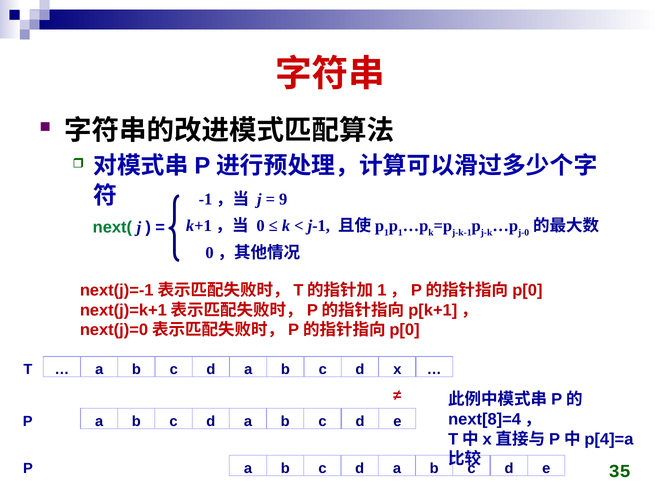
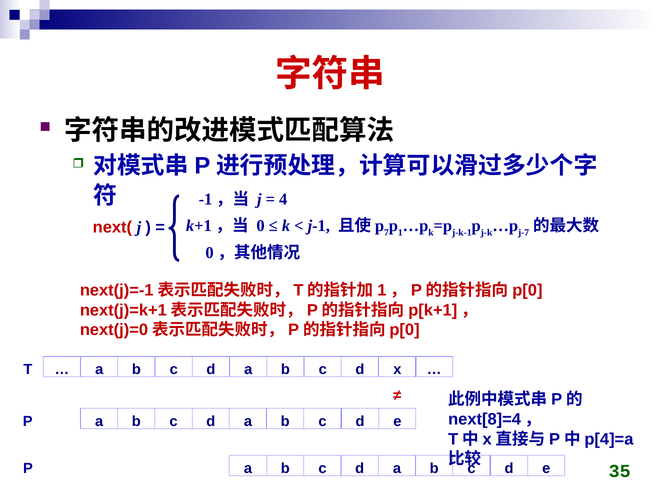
9: 9 -> 4
1 at (386, 232): 1 -> 7
j-0: j-0 -> j-7
next( colour: green -> red
